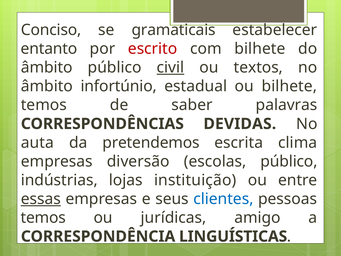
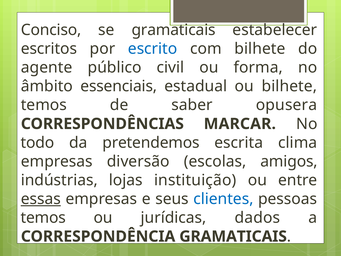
entanto: entanto -> escritos
escrito colour: red -> blue
âmbito at (47, 67): âmbito -> agente
civil underline: present -> none
textos: textos -> forma
infortúnio: infortúnio -> essenciais
palavras: palavras -> opusera
DEVIDAS: DEVIDAS -> MARCAR
auta: auta -> todo
escolas público: público -> amigos
amigo: amigo -> dados
CORRESPONDÊNCIA LINGUÍSTICAS: LINGUÍSTICAS -> GRAMATICAIS
